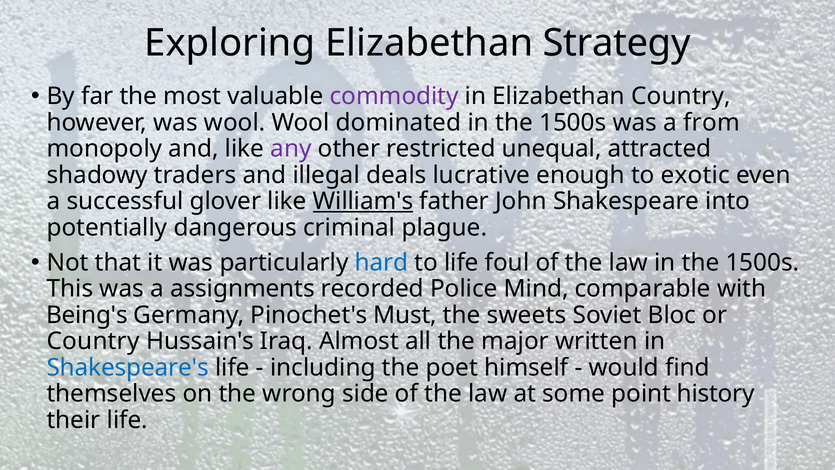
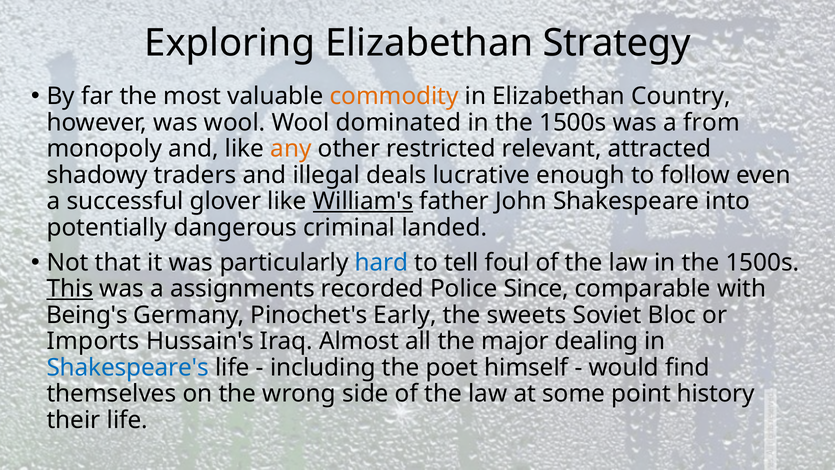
commodity colour: purple -> orange
any colour: purple -> orange
unequal: unequal -> relevant
exotic: exotic -> follow
plague: plague -> landed
to life: life -> tell
This underline: none -> present
Mind: Mind -> Since
Must: Must -> Early
Country at (93, 341): Country -> Imports
written: written -> dealing
